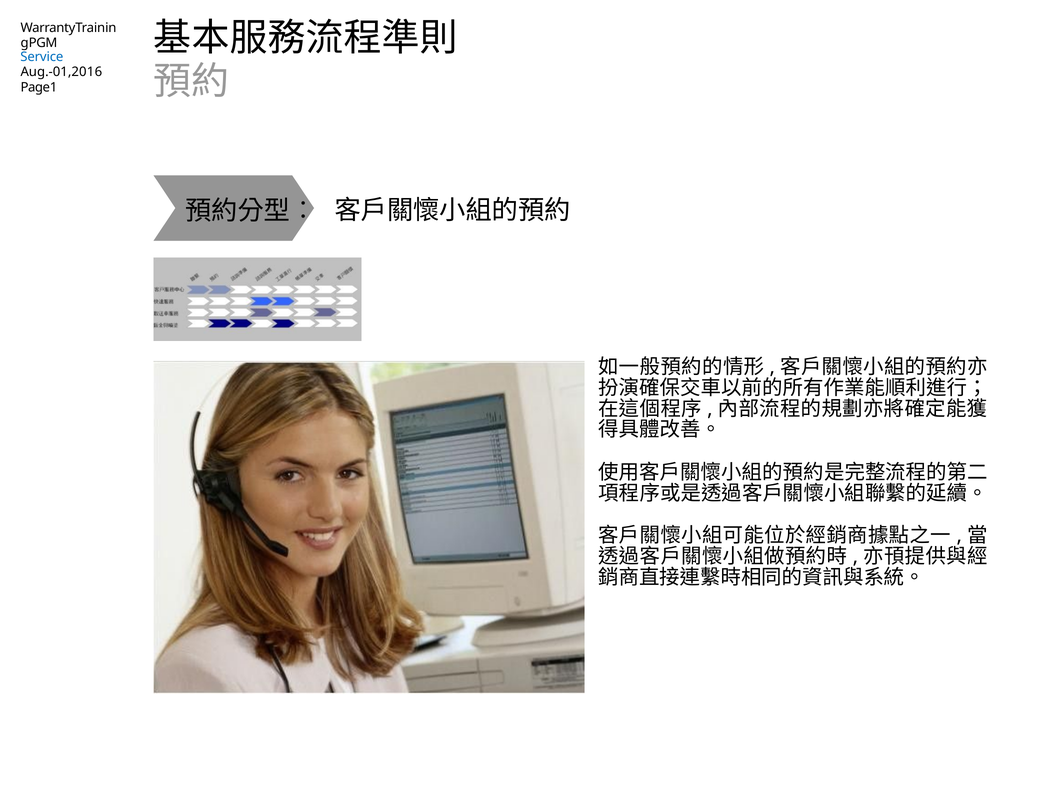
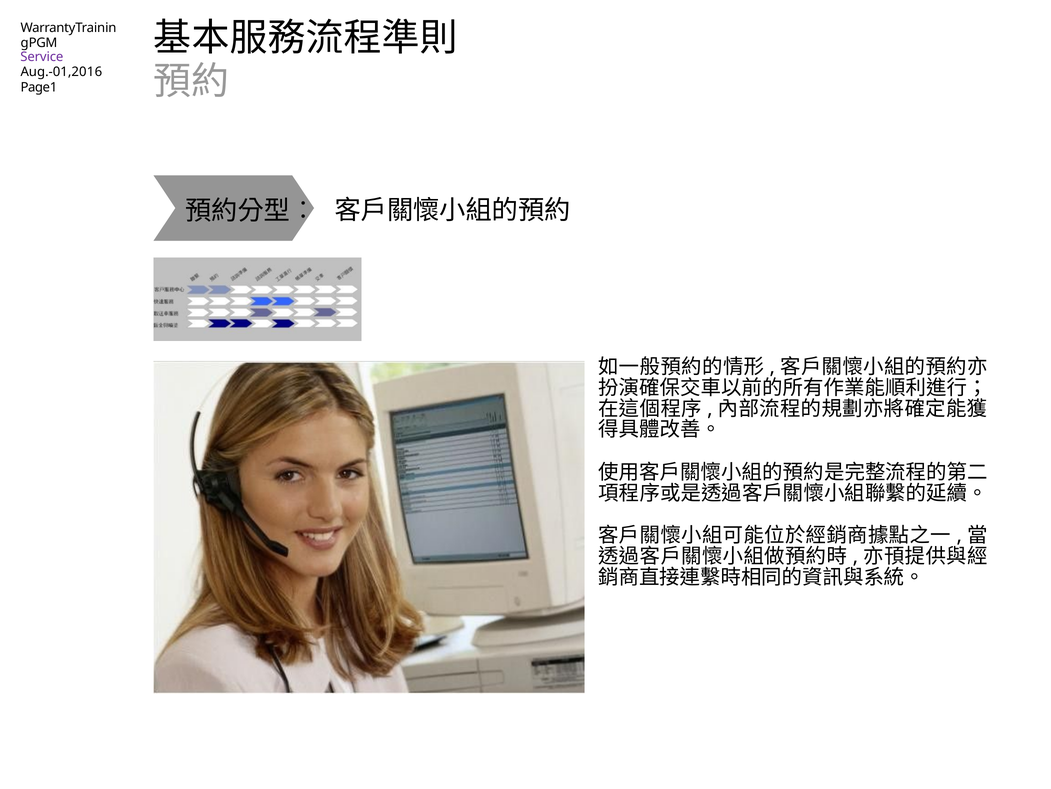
Service colour: blue -> purple
